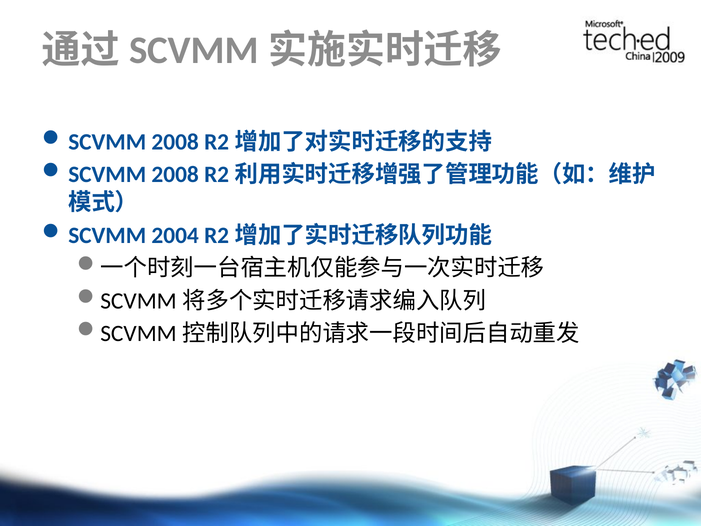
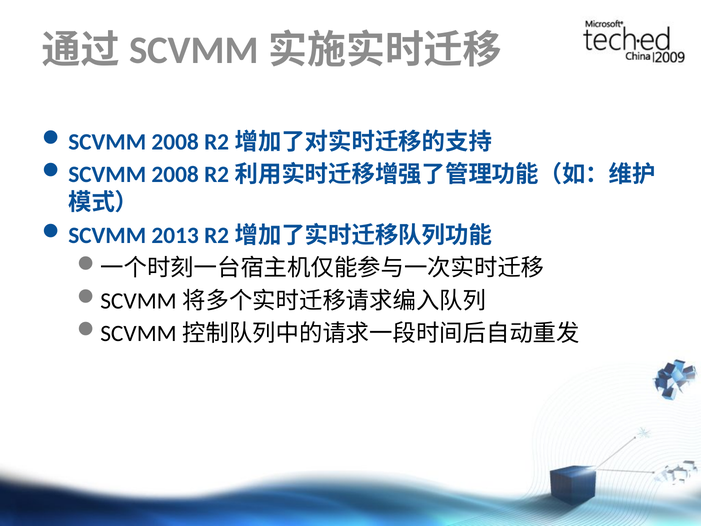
2004: 2004 -> 2013
